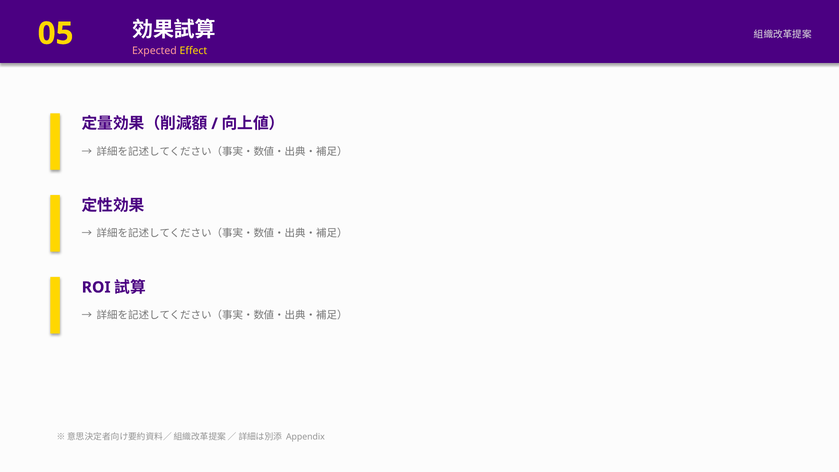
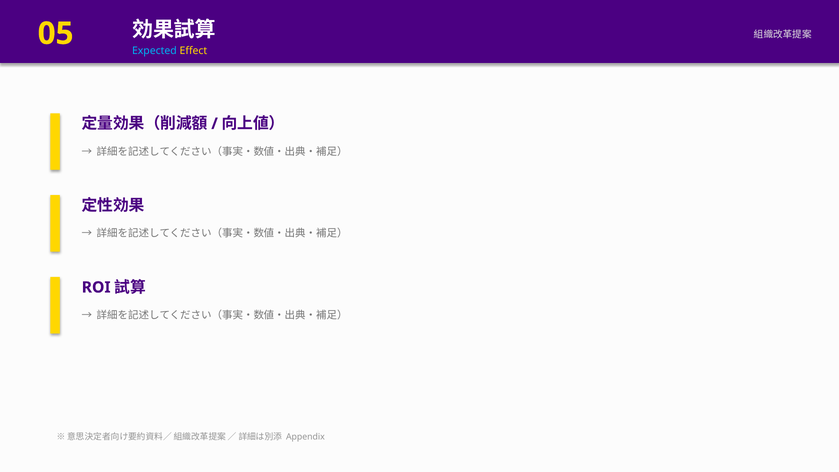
Expected colour: pink -> light blue
